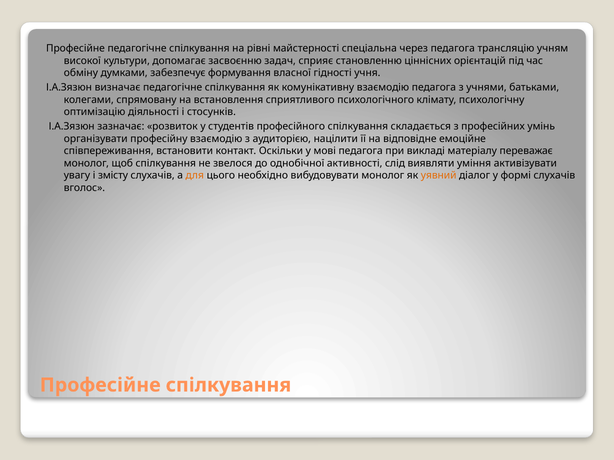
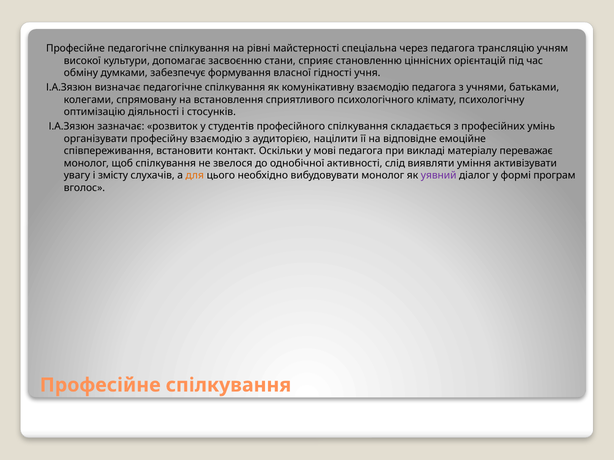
задач: задач -> стани
уявний colour: orange -> purple
формі слухачів: слухачів -> програм
